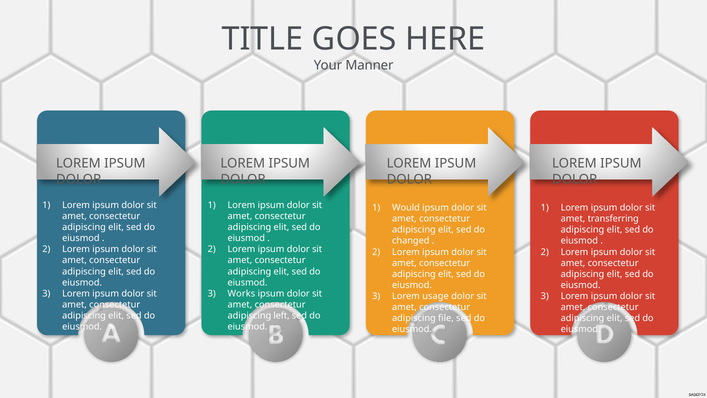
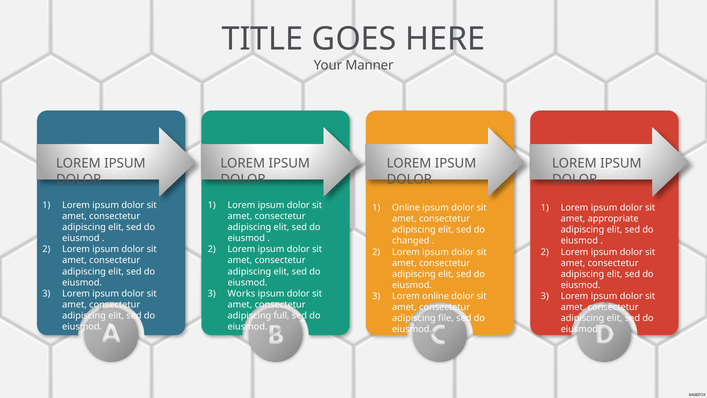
Would at (406, 208): Would -> Online
transferring: transferring -> appropriate
Lorem usage: usage -> online
left: left -> full
